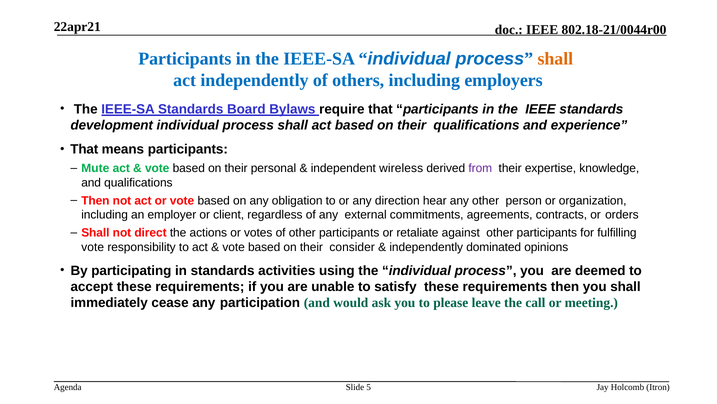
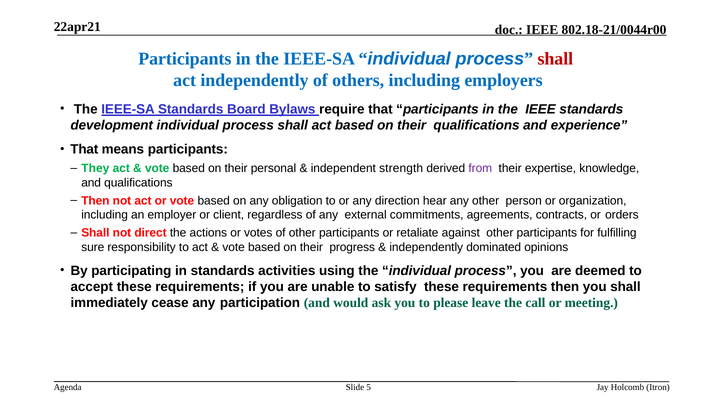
shall at (555, 59) colour: orange -> red
Mute: Mute -> They
wireless: wireless -> strength
vote at (93, 247): vote -> sure
consider: consider -> progress
